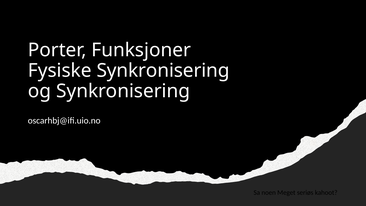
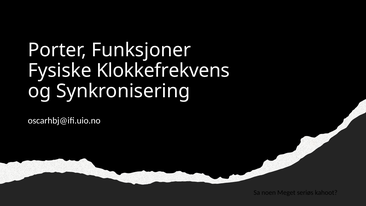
Fysiske Synkronisering: Synkronisering -> Klokkefrekvens
